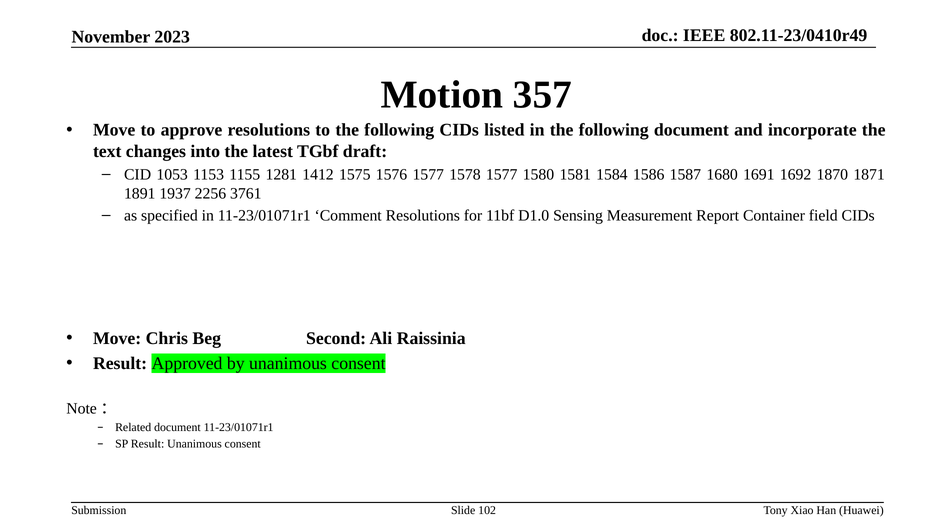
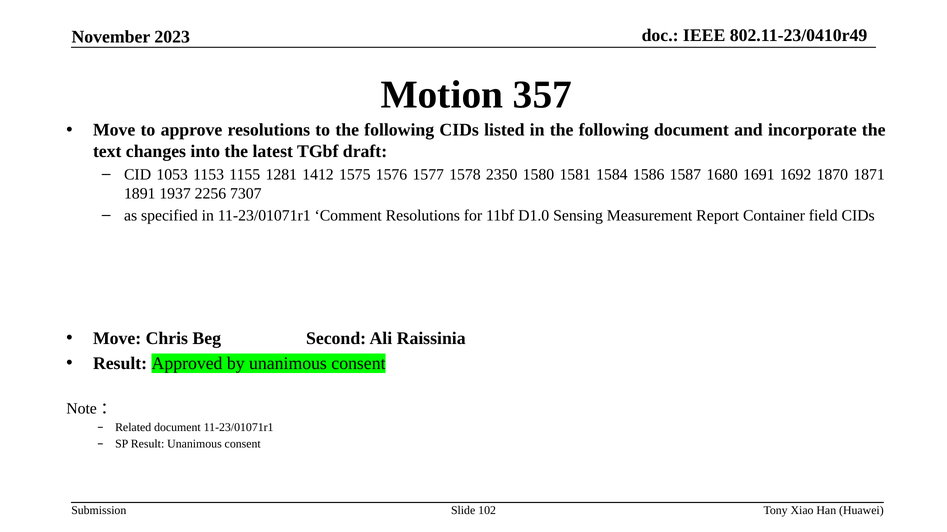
1578 1577: 1577 -> 2350
3761: 3761 -> 7307
